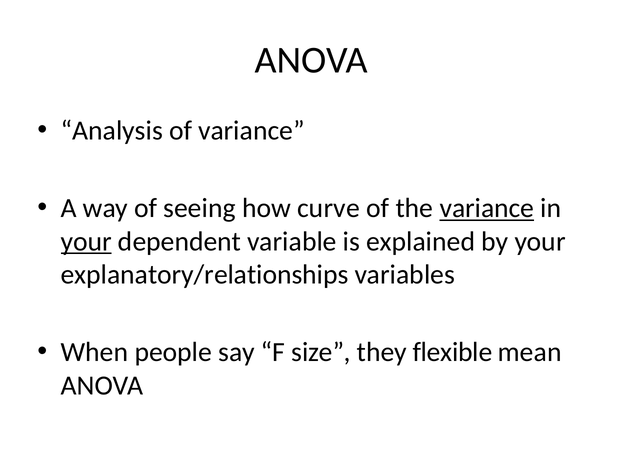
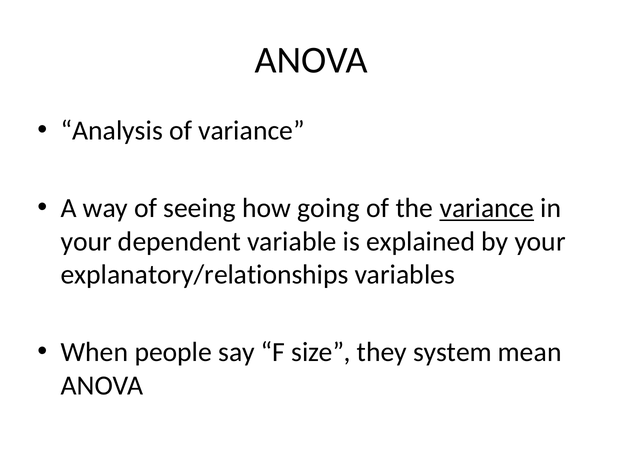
curve: curve -> going
your at (86, 242) underline: present -> none
flexible: flexible -> system
